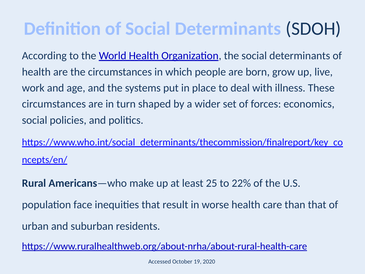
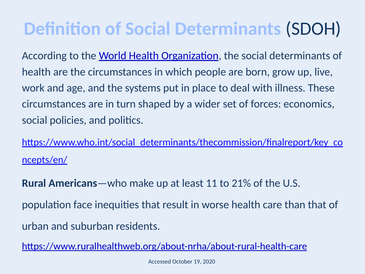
25: 25 -> 11
22%: 22% -> 21%
